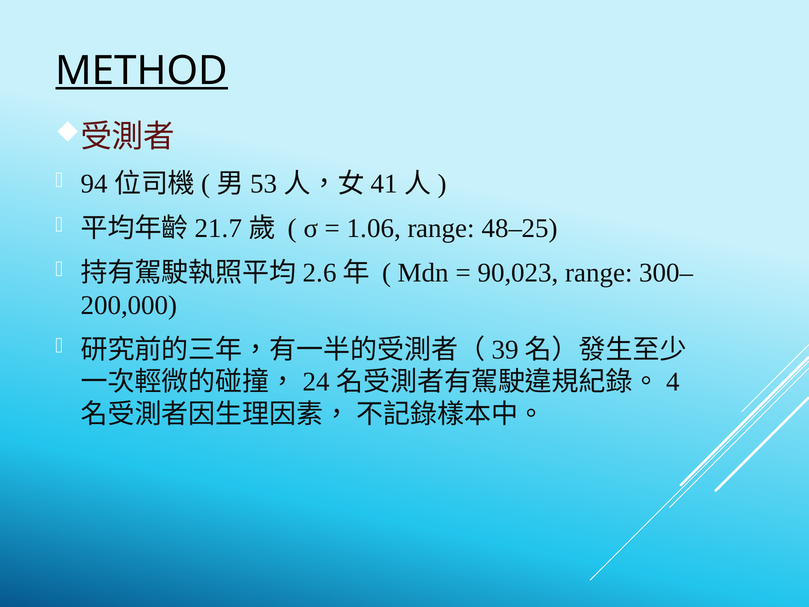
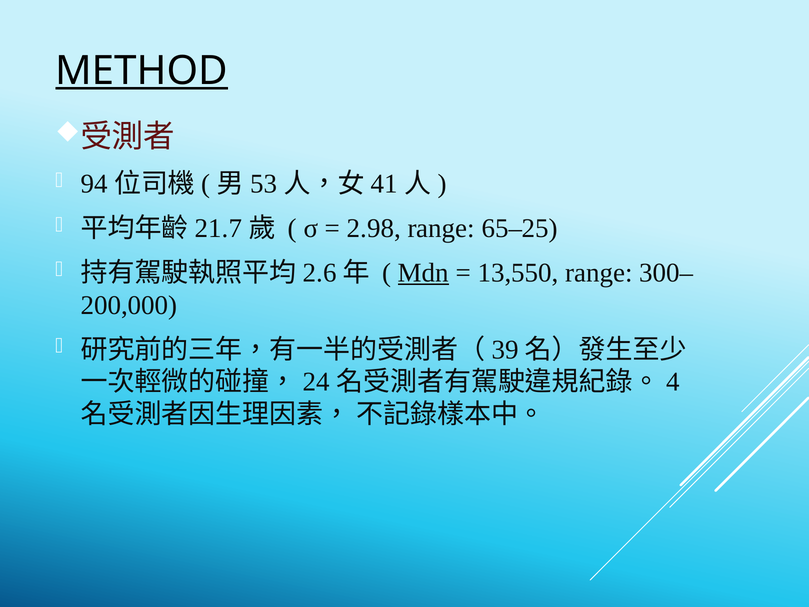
1.06: 1.06 -> 2.98
48–25: 48–25 -> 65–25
Mdn underline: none -> present
90,023: 90,023 -> 13,550
